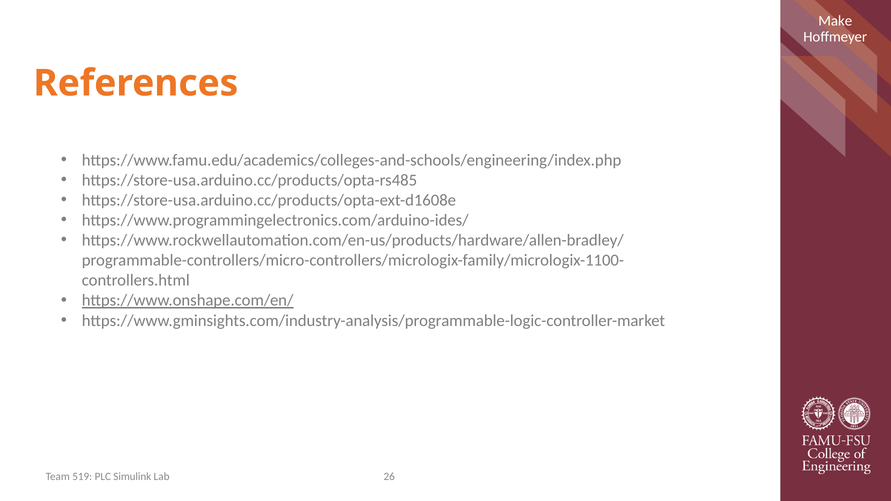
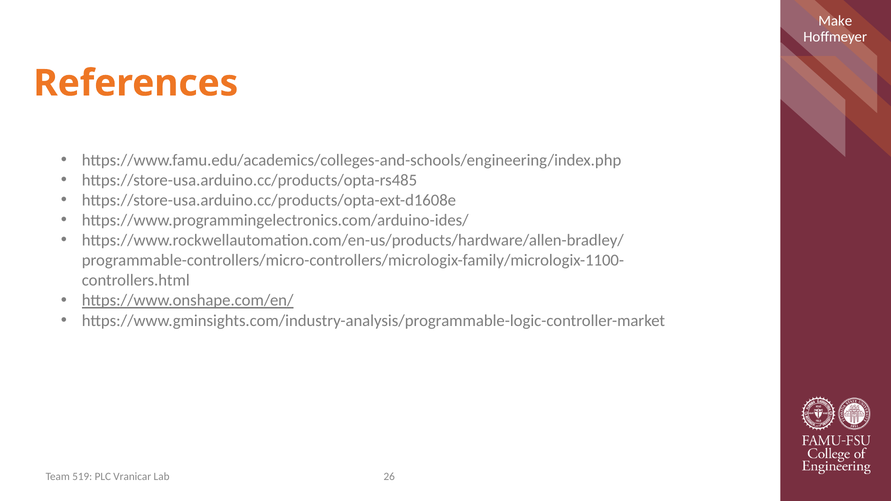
Simulink: Simulink -> Vranicar
